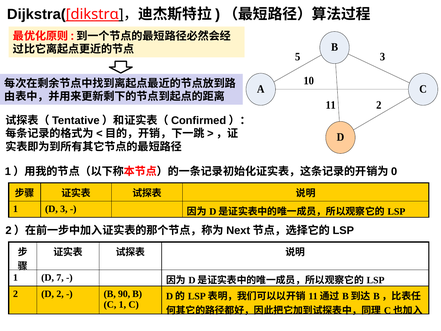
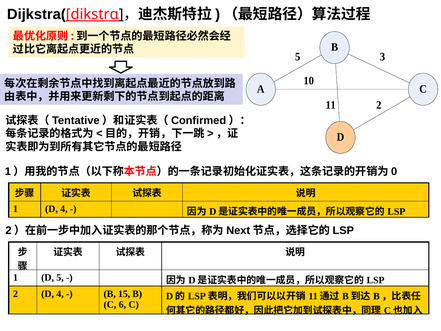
1 D 3: 3 -> 4
D 7: 7 -> 5
2 D 2: 2 -> 4
90: 90 -> 15
C 1: 1 -> 6
